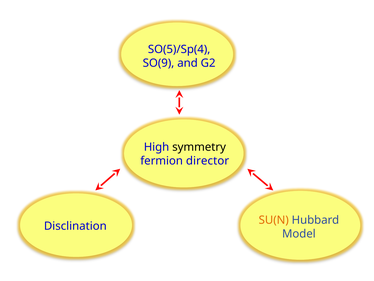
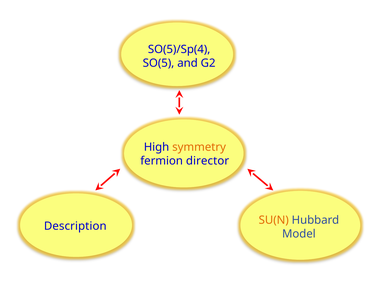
SO(9: SO(9 -> SO(5
symmetry colour: black -> orange
Disclination: Disclination -> Description
